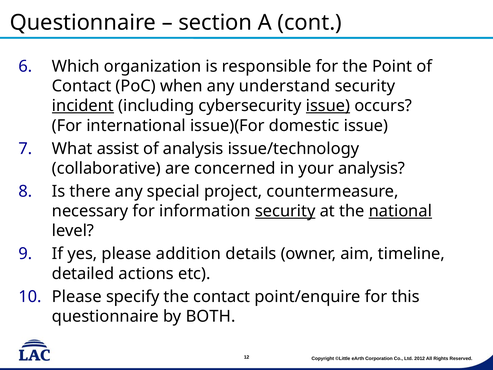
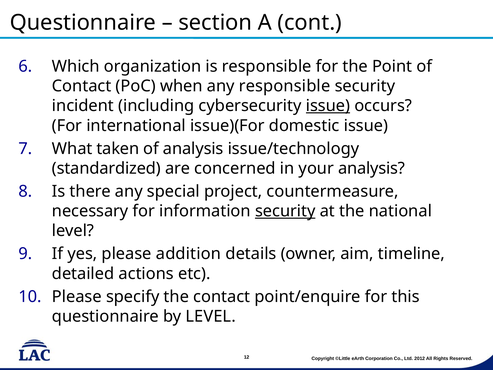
any understand: understand -> responsible
incident underline: present -> none
assist: assist -> taken
collaborative: collaborative -> standardized
national underline: present -> none
by BOTH: BOTH -> LEVEL
